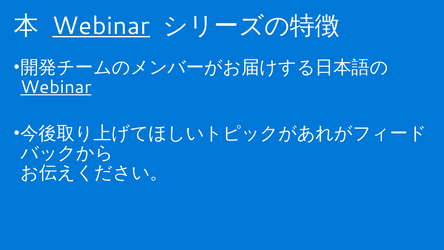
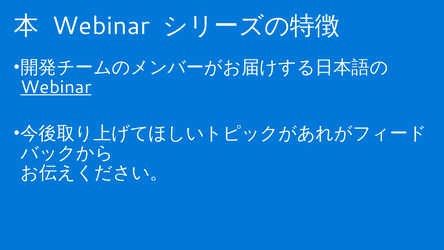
Webinar at (101, 26) underline: present -> none
